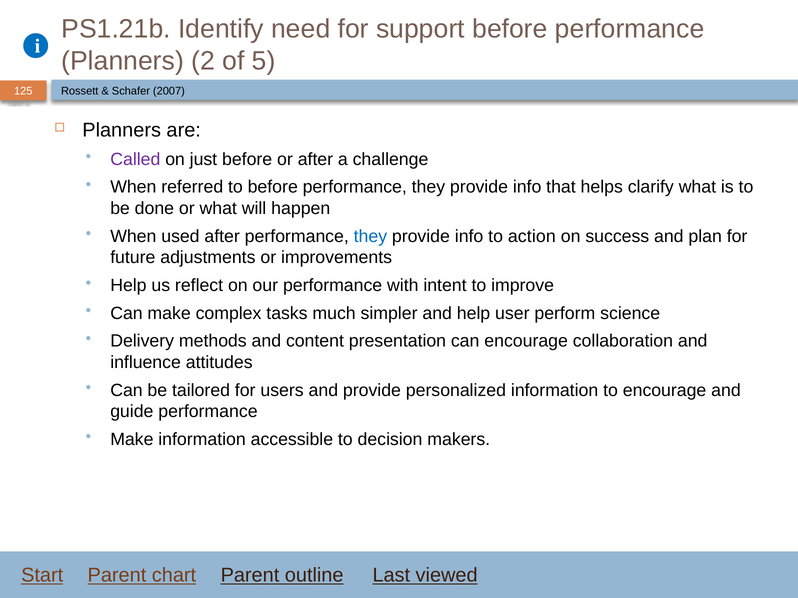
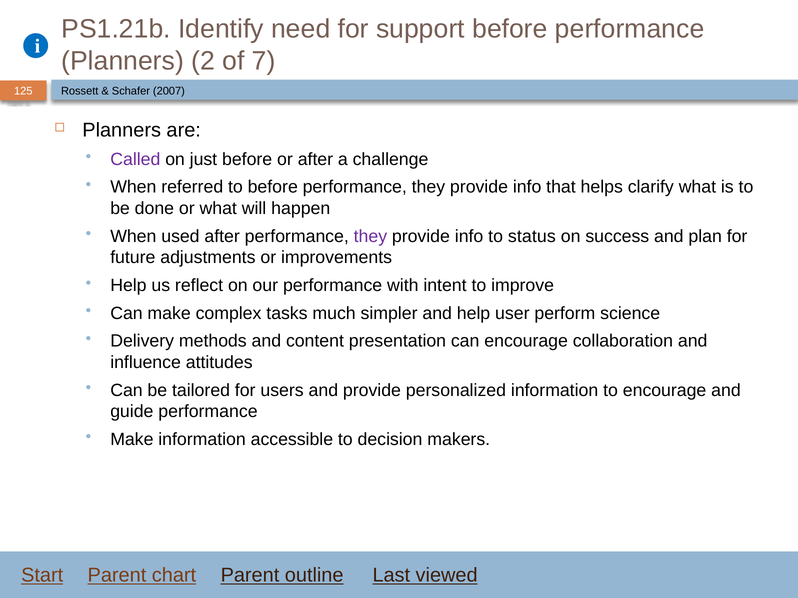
5: 5 -> 7
they at (370, 236) colour: blue -> purple
action: action -> status
